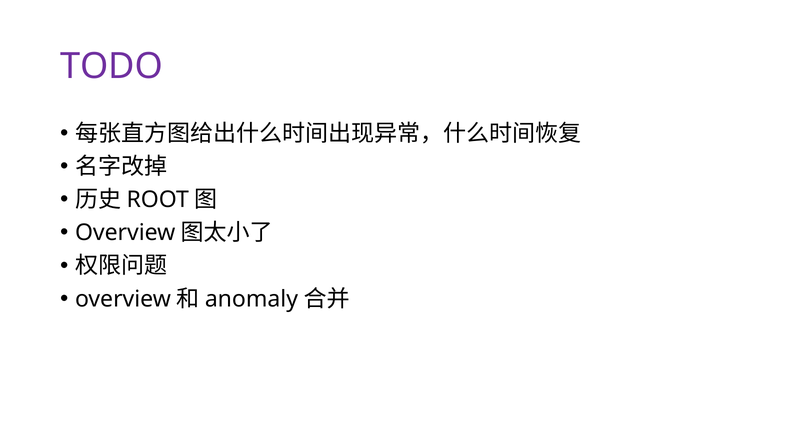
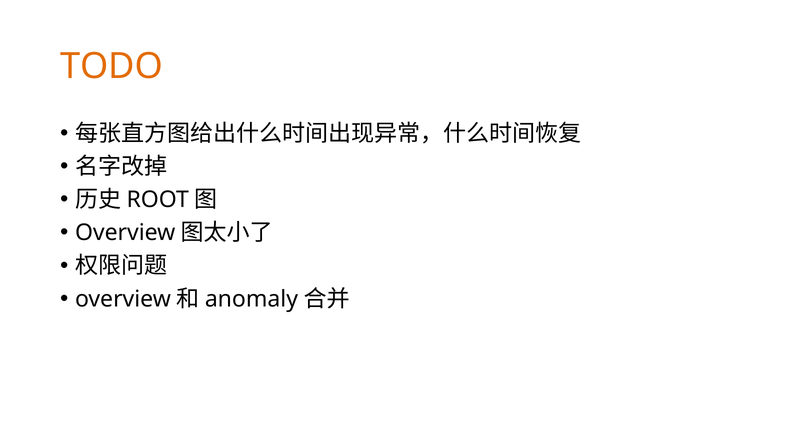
TODO colour: purple -> orange
